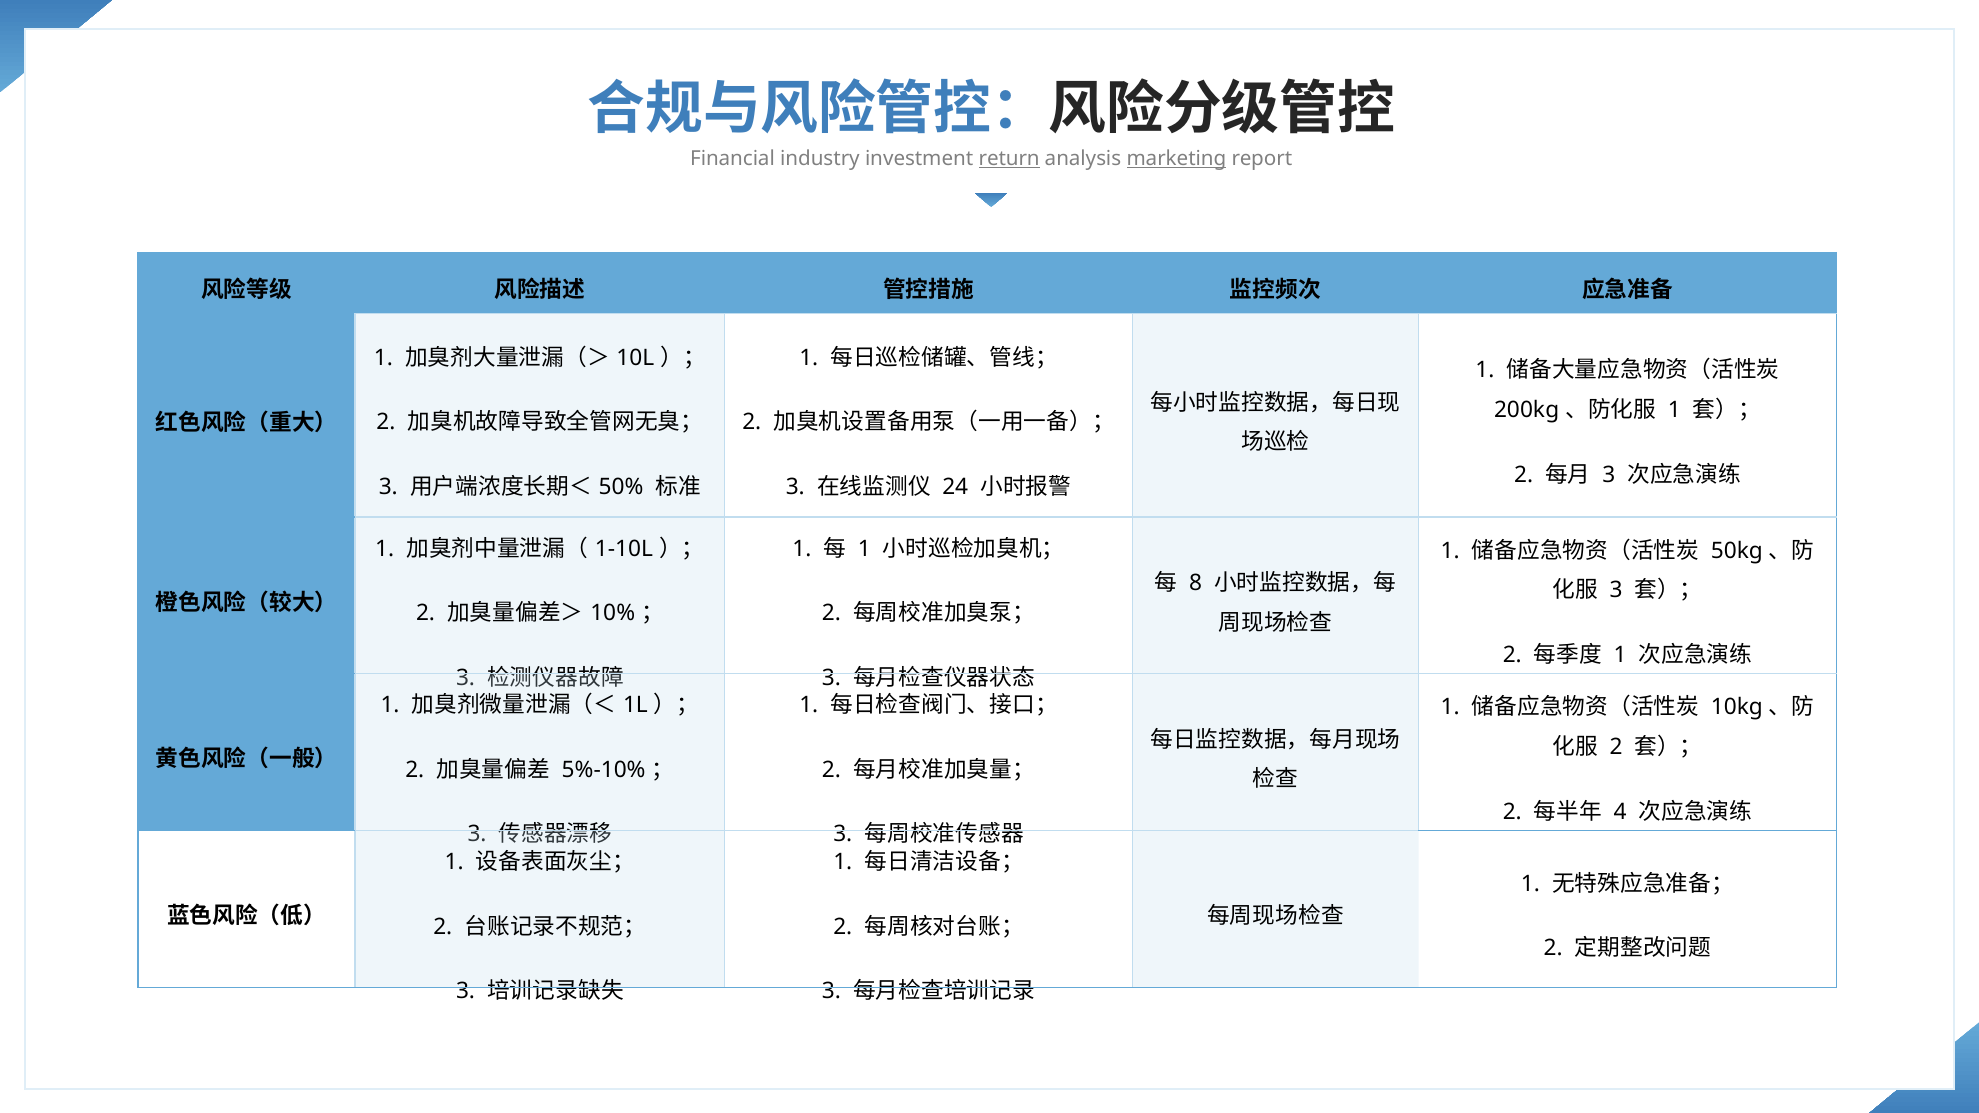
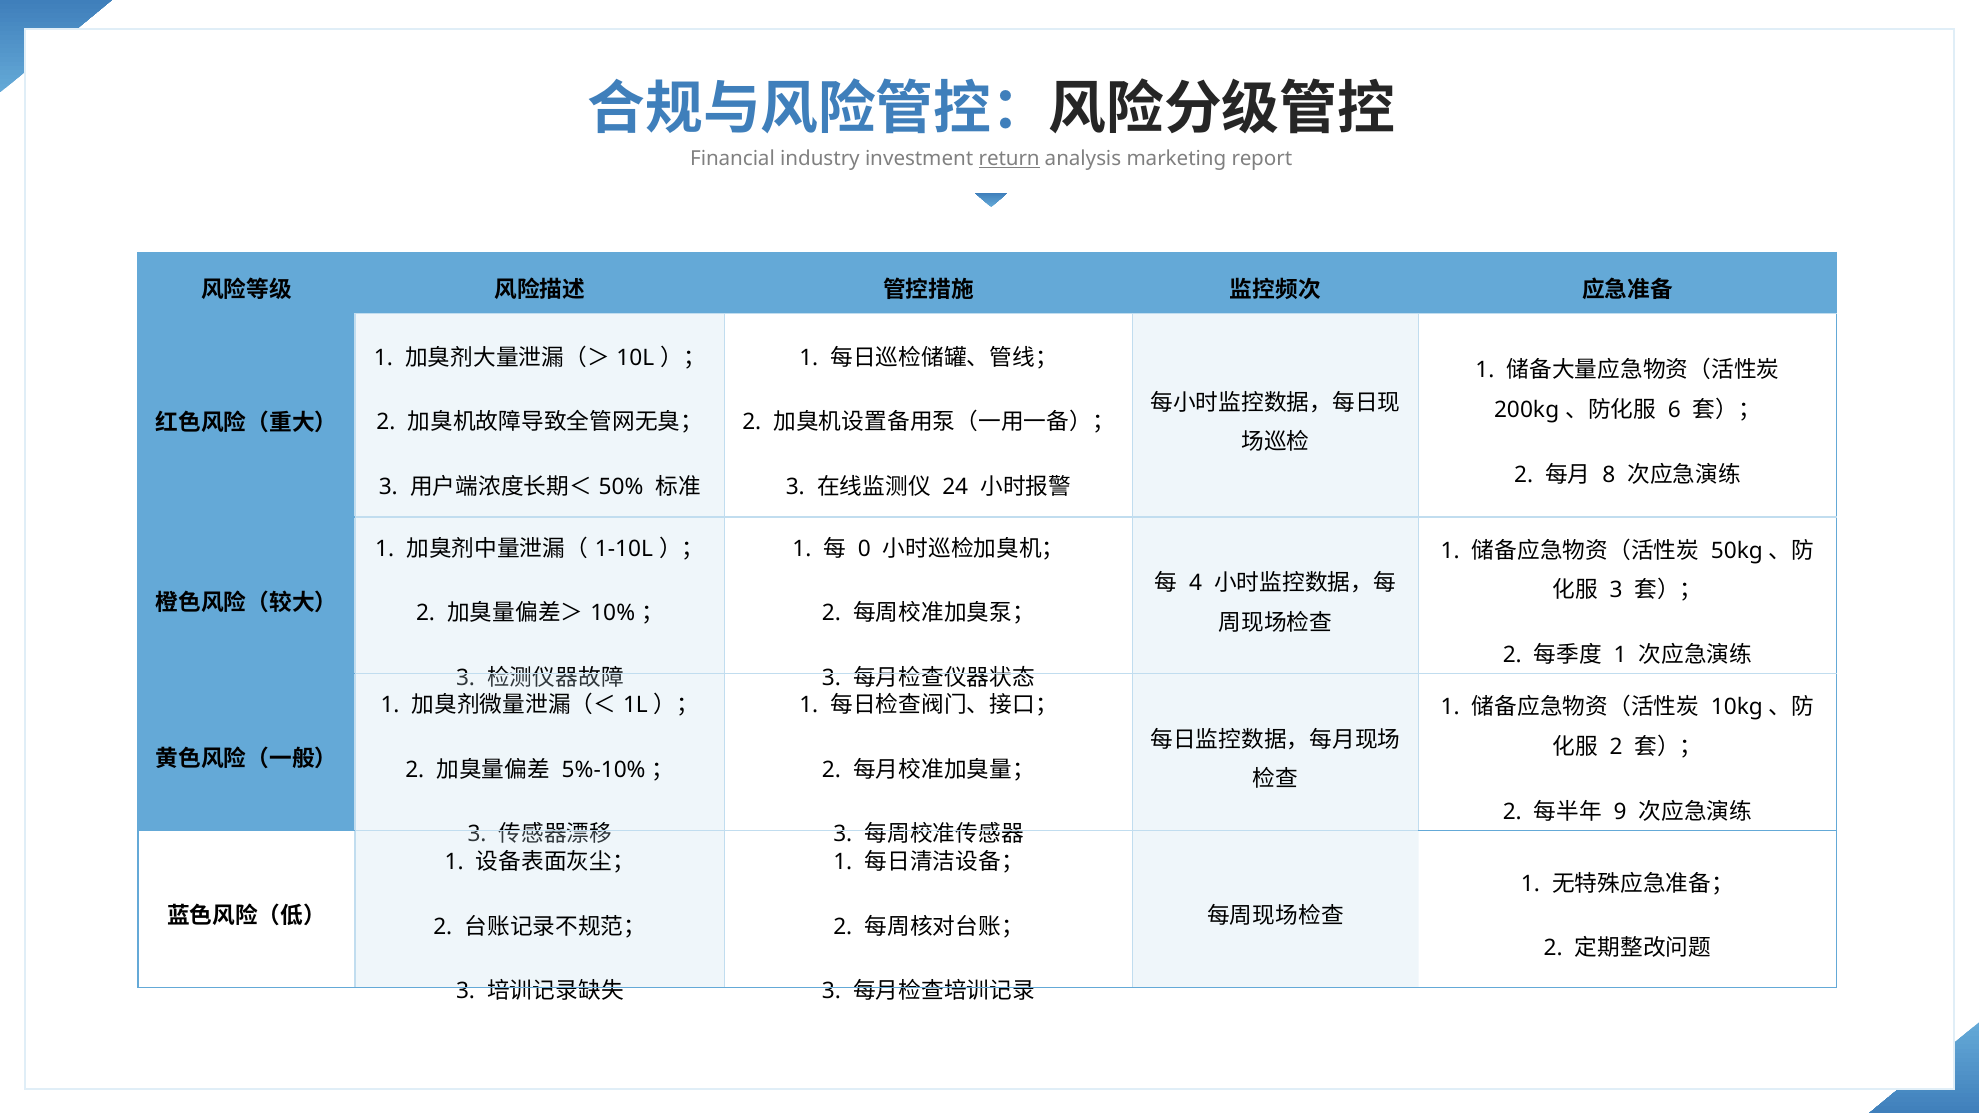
marketing underline: present -> none
1 at (1674, 410): 1 -> 6
3 at (1609, 475): 3 -> 8
1 at (864, 549): 1 -> 0
8: 8 -> 4
4: 4 -> 9
